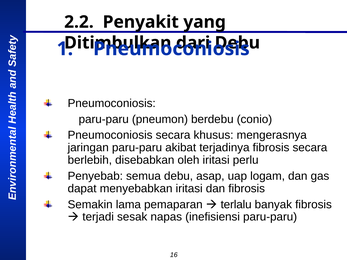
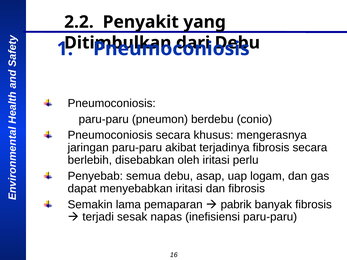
terlalu: terlalu -> pabrik
